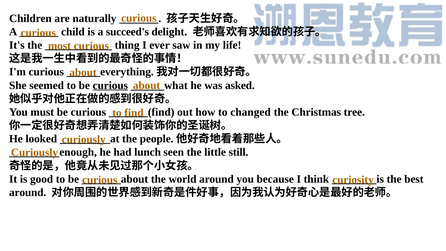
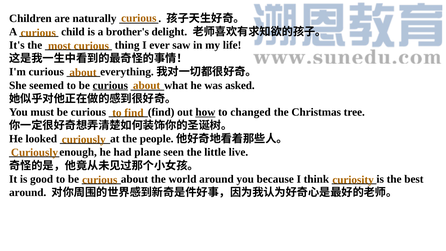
succeed's: succeed's -> brother's
how underline: none -> present
lunch: lunch -> plane
still: still -> live
